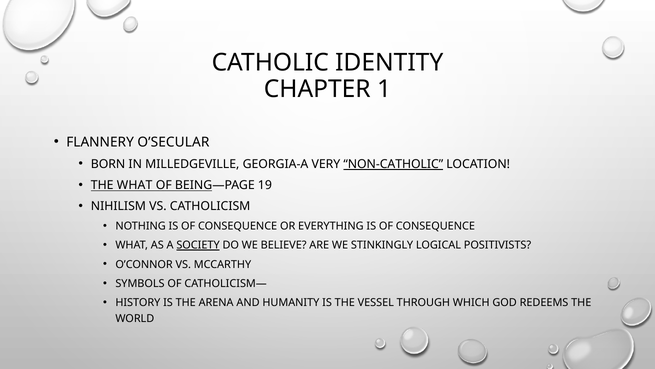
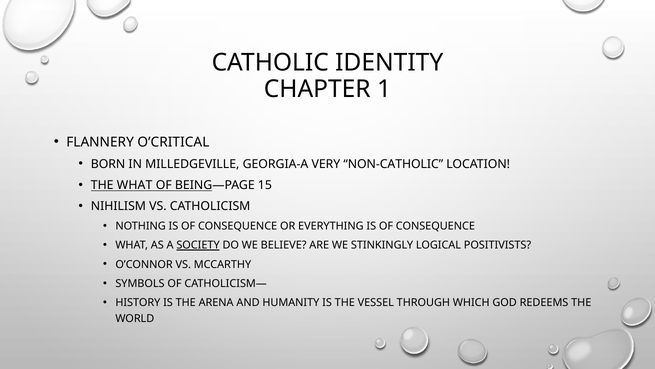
O’SECULAR: O’SECULAR -> O’CRITICAL
NON-CATHOLIC underline: present -> none
19: 19 -> 15
